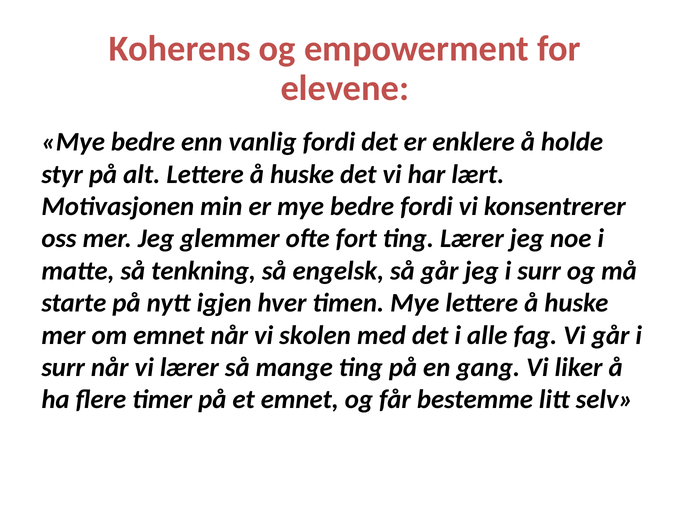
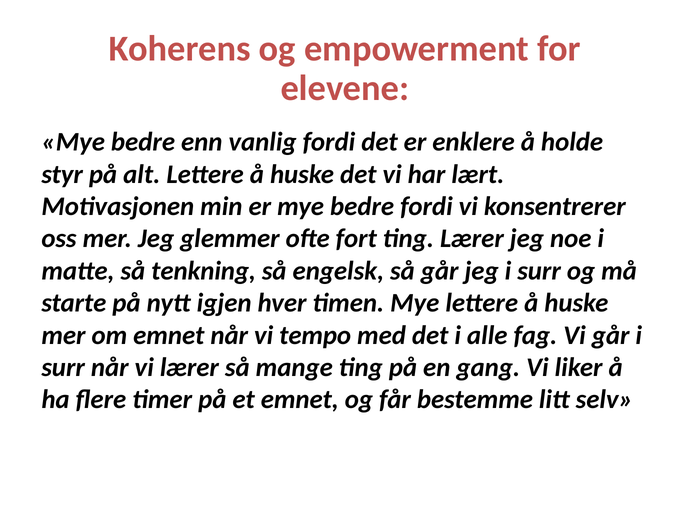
skolen: skolen -> tempo
